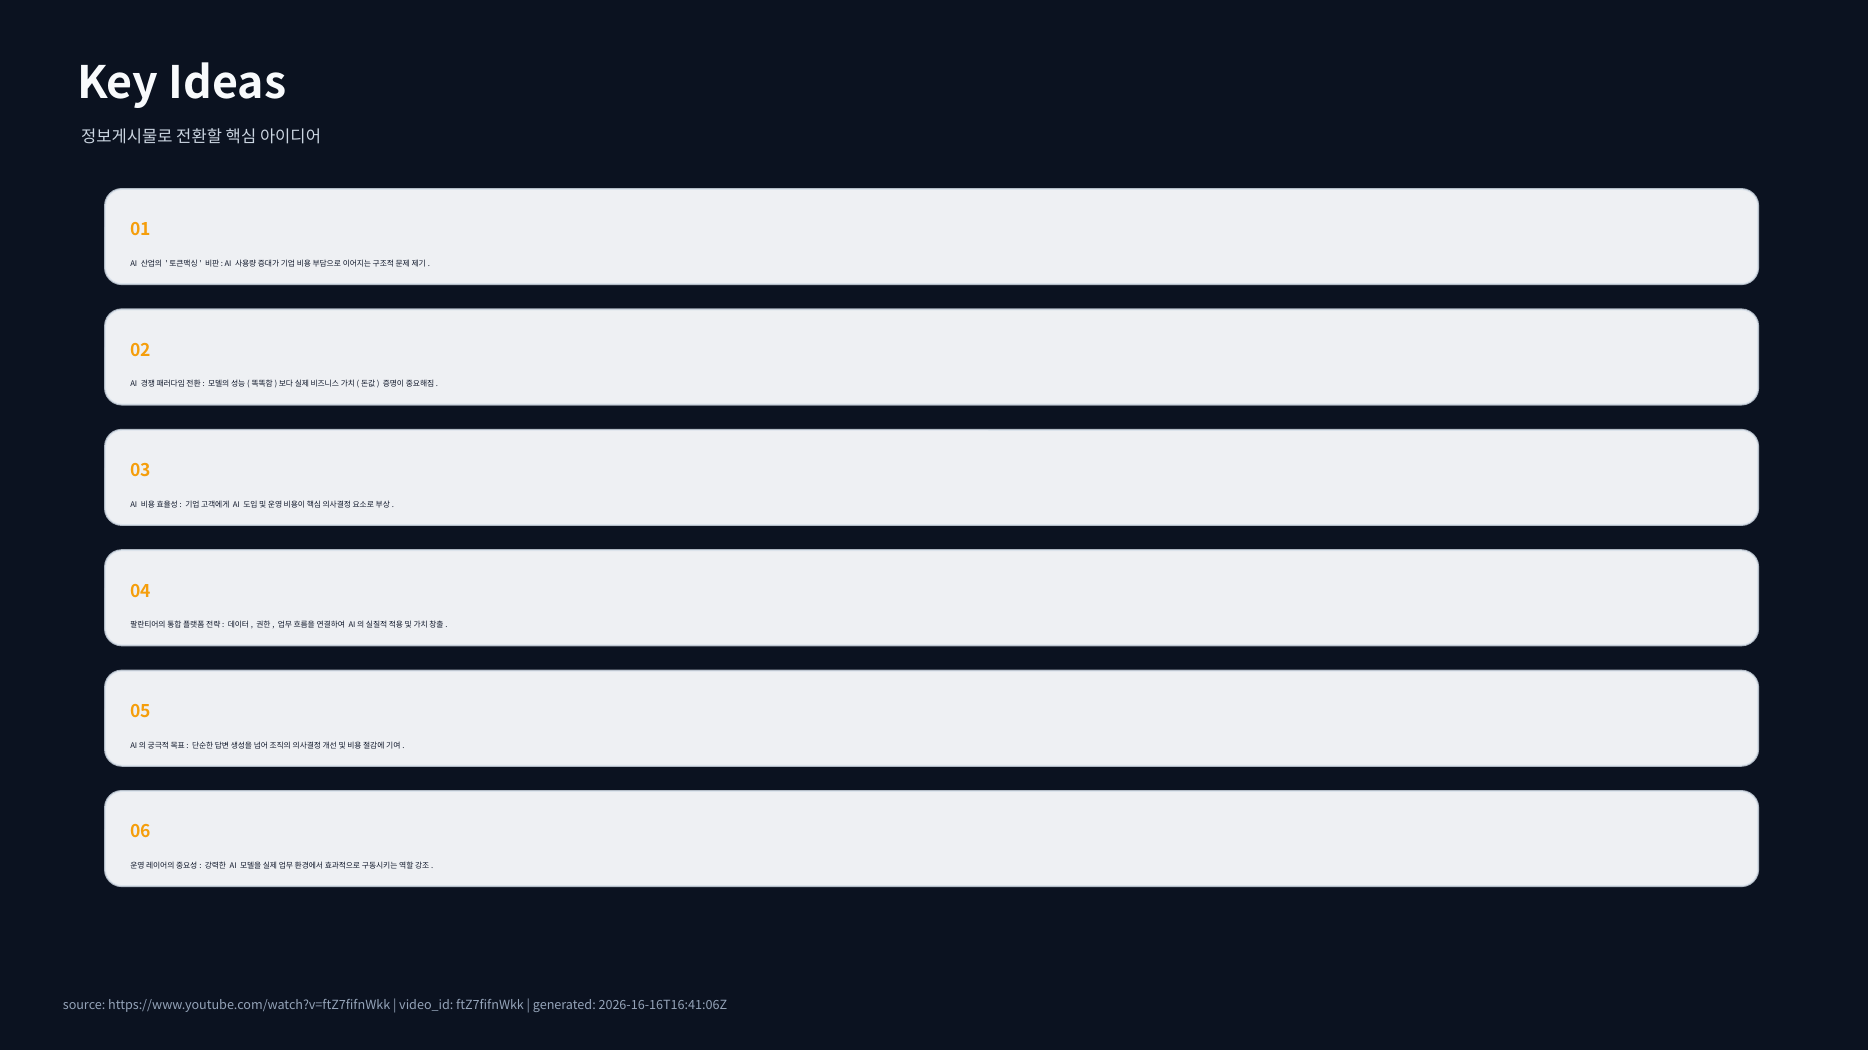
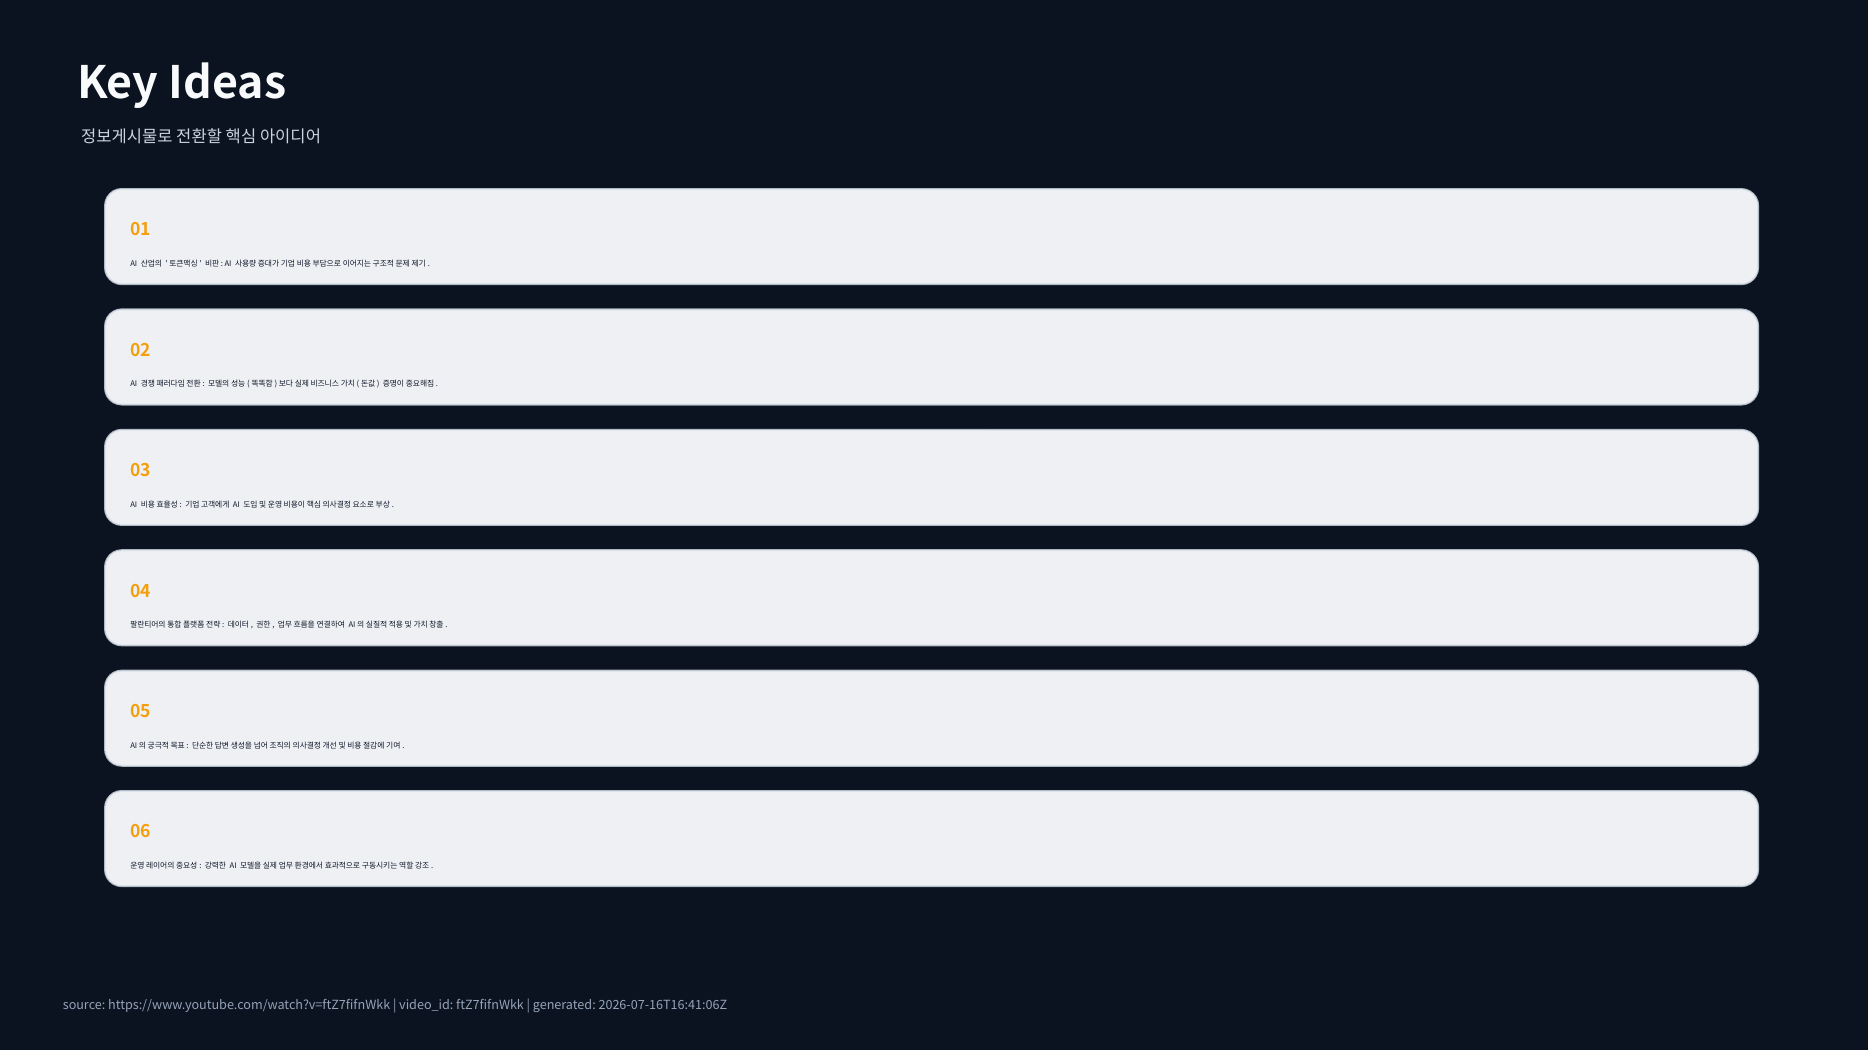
2026-16-16T16:41:06Z: 2026-16-16T16:41:06Z -> 2026-07-16T16:41:06Z
